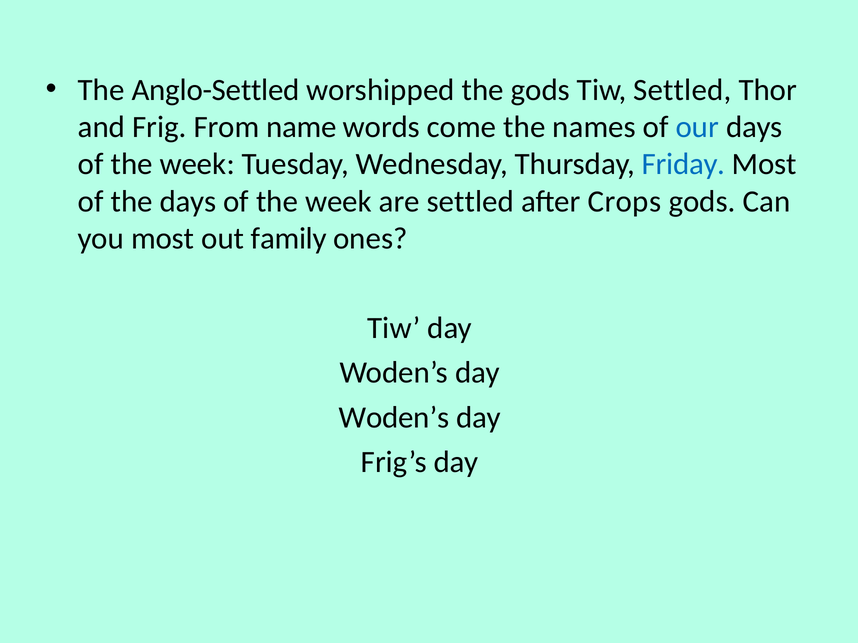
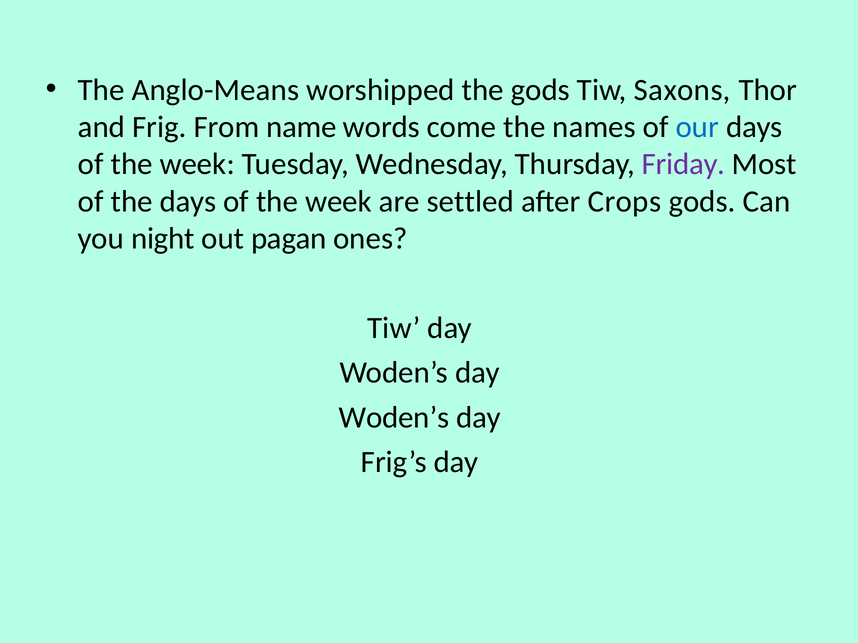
Anglo-Settled: Anglo-Settled -> Anglo-Means
Tiw Settled: Settled -> Saxons
Friday colour: blue -> purple
you most: most -> night
family: family -> pagan
